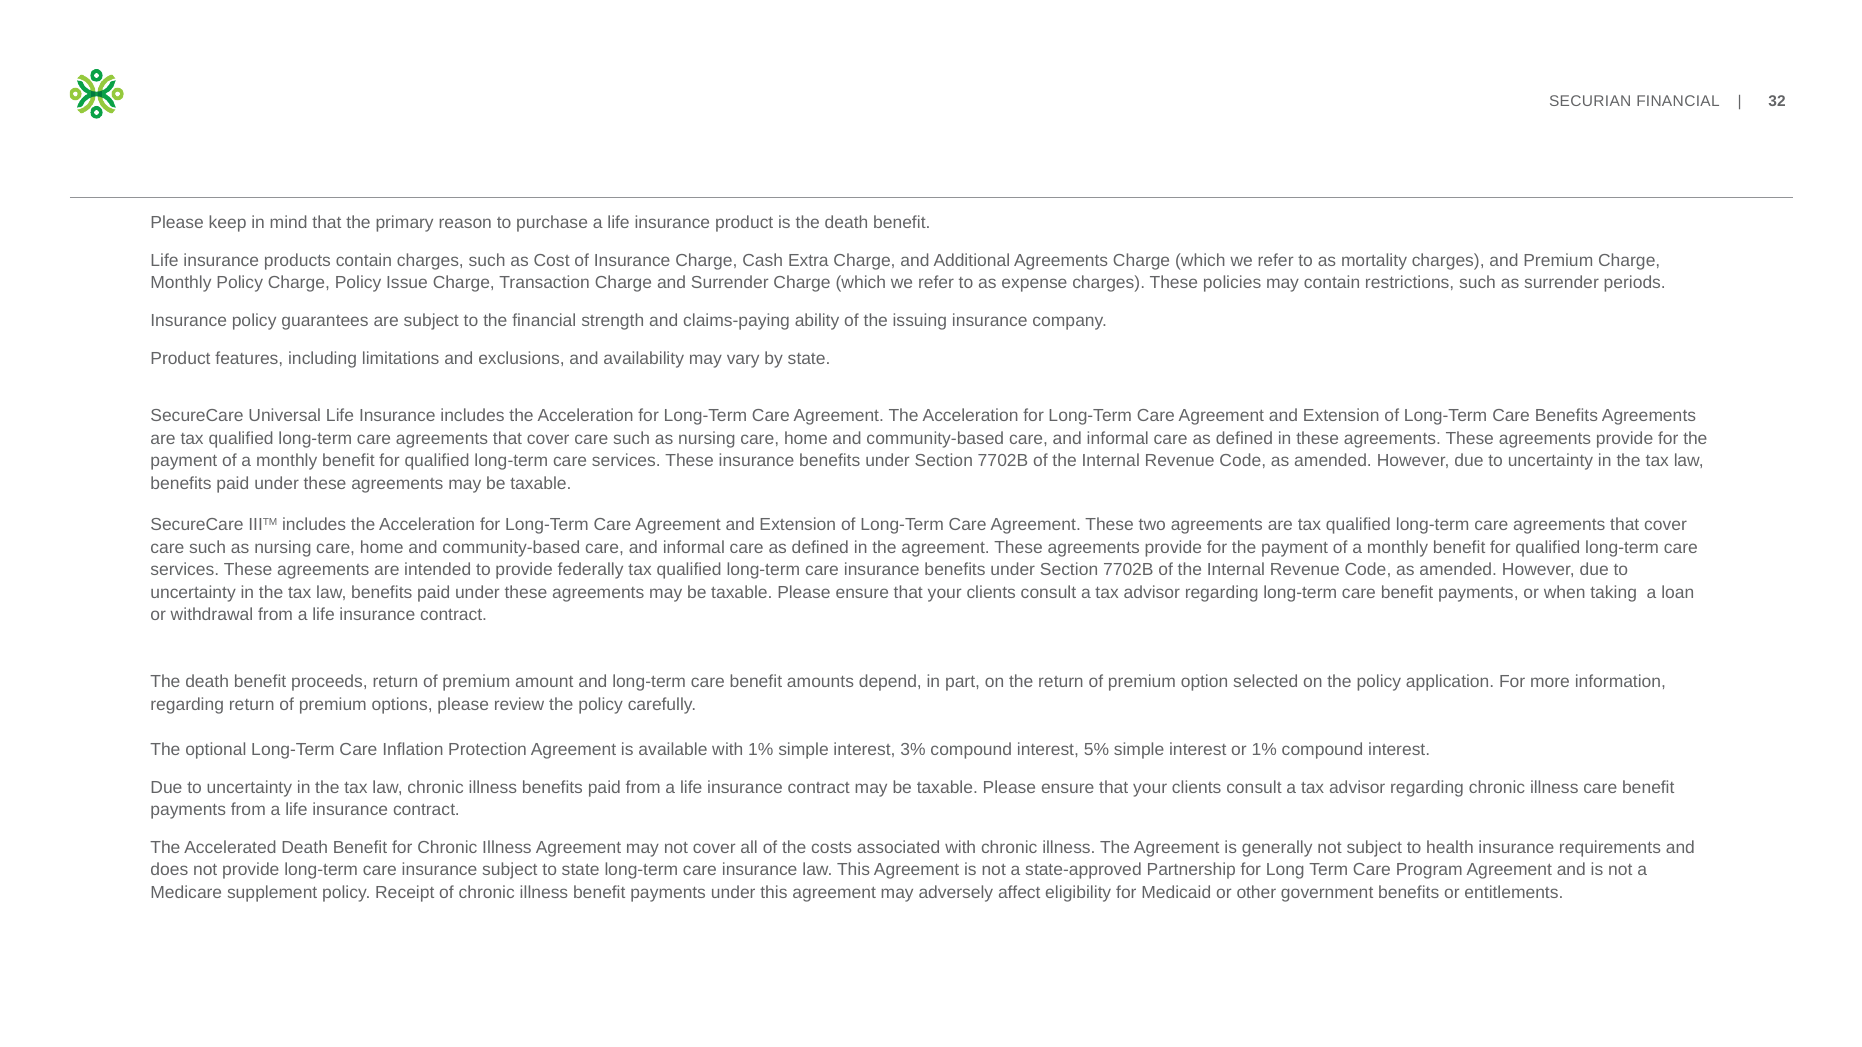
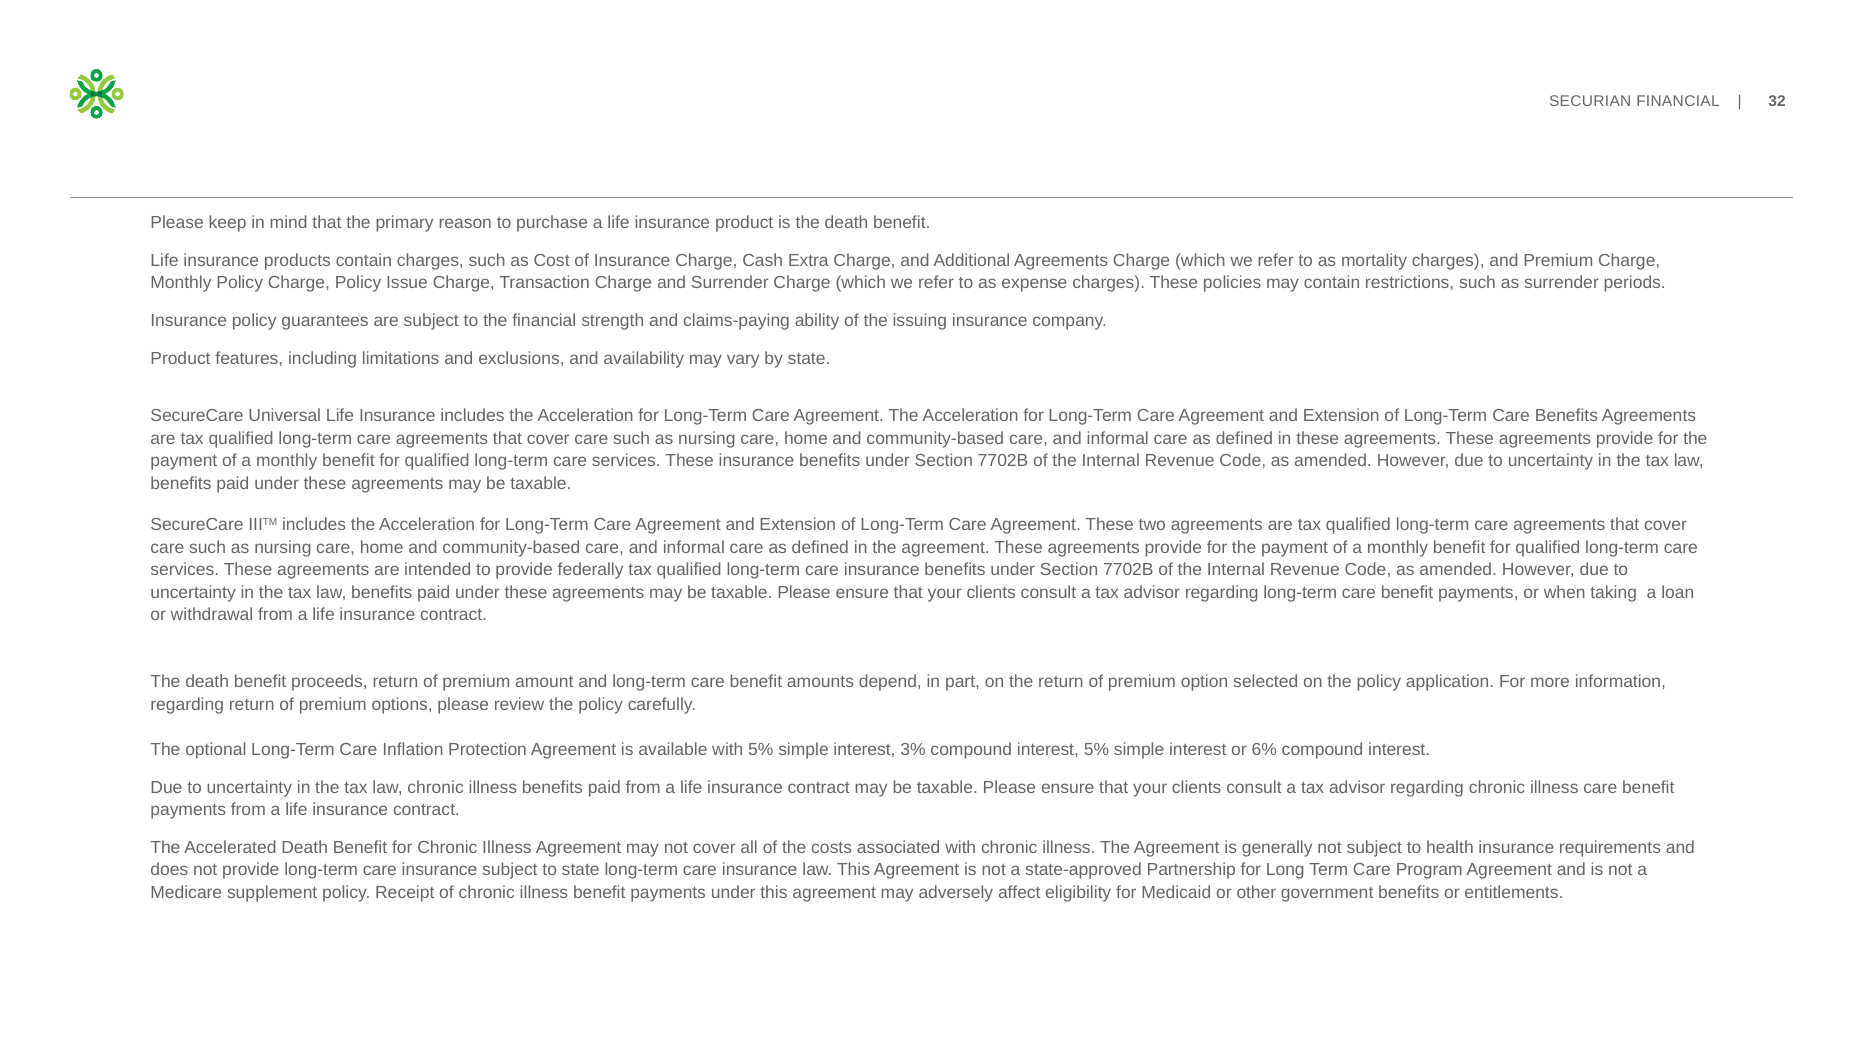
with 1%: 1% -> 5%
or 1%: 1% -> 6%
